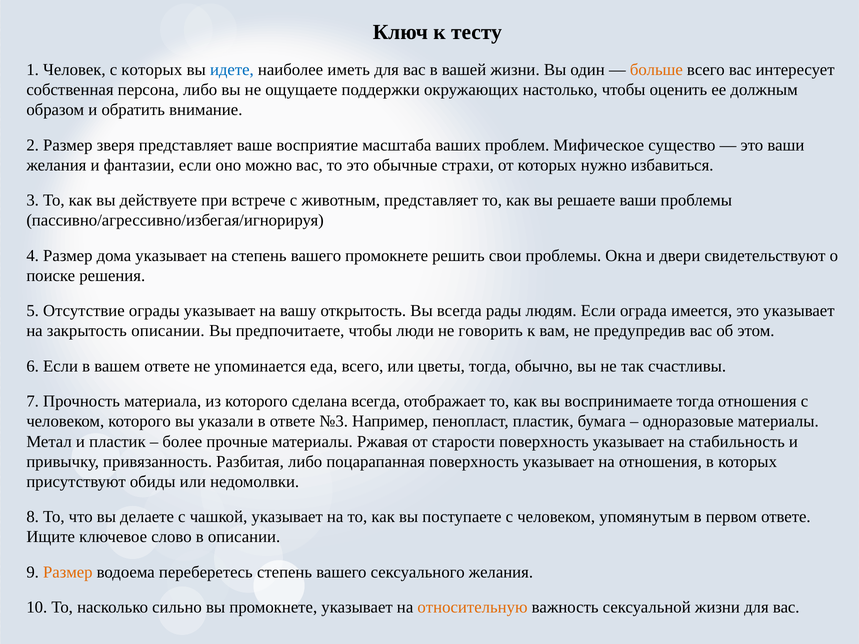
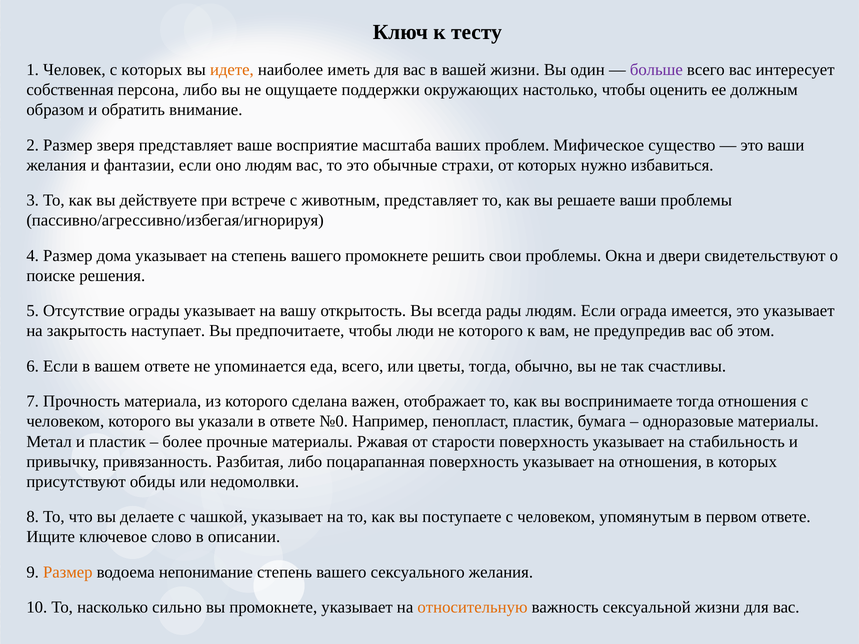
идете colour: blue -> orange
больше colour: orange -> purple
оно можно: можно -> людям
закрытость описании: описании -> наступает
не говорить: говорить -> которого
сделана всегда: всегда -> важен
№3: №3 -> №0
переберетесь: переберетесь -> непонимание
